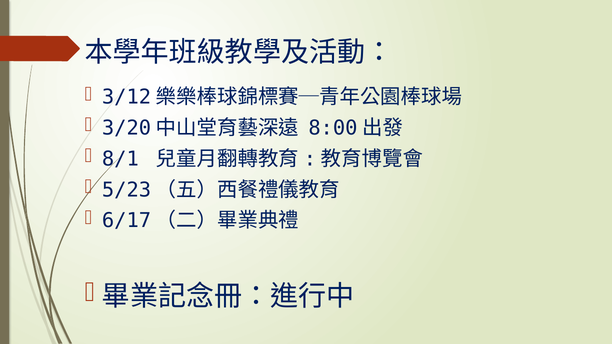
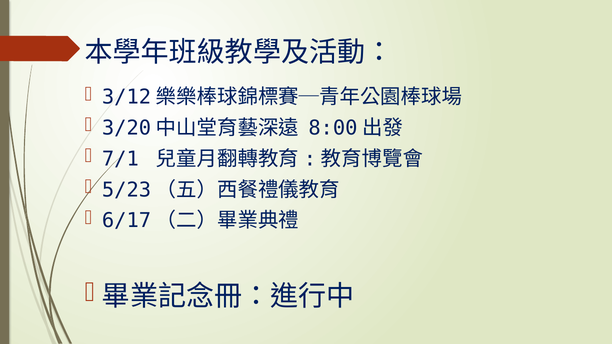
8/1: 8/1 -> 7/1
